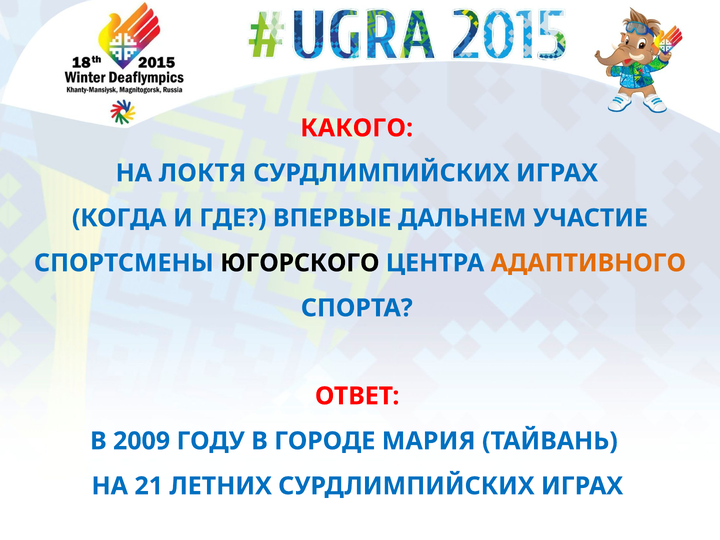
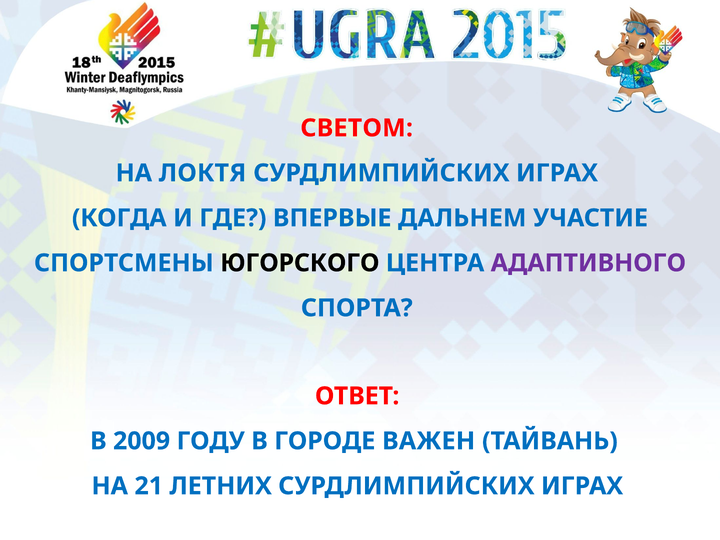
КАКОГО: КАКОГО -> СВЕТОМ
АДАПТИВНОГО colour: orange -> purple
МАРИЯ: МАРИЯ -> ВАЖЕН
